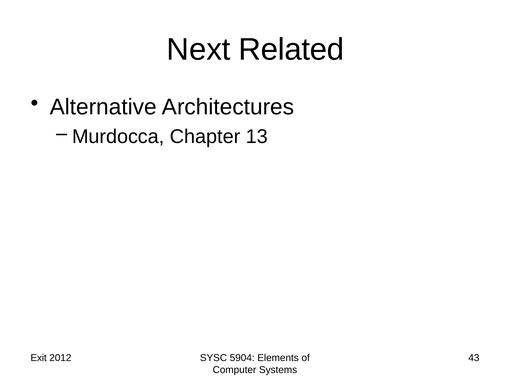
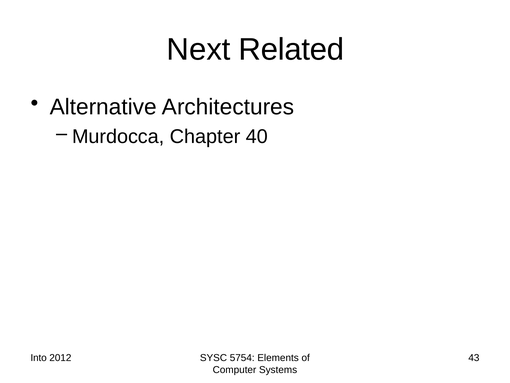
13: 13 -> 40
Exit: Exit -> Into
5904: 5904 -> 5754
